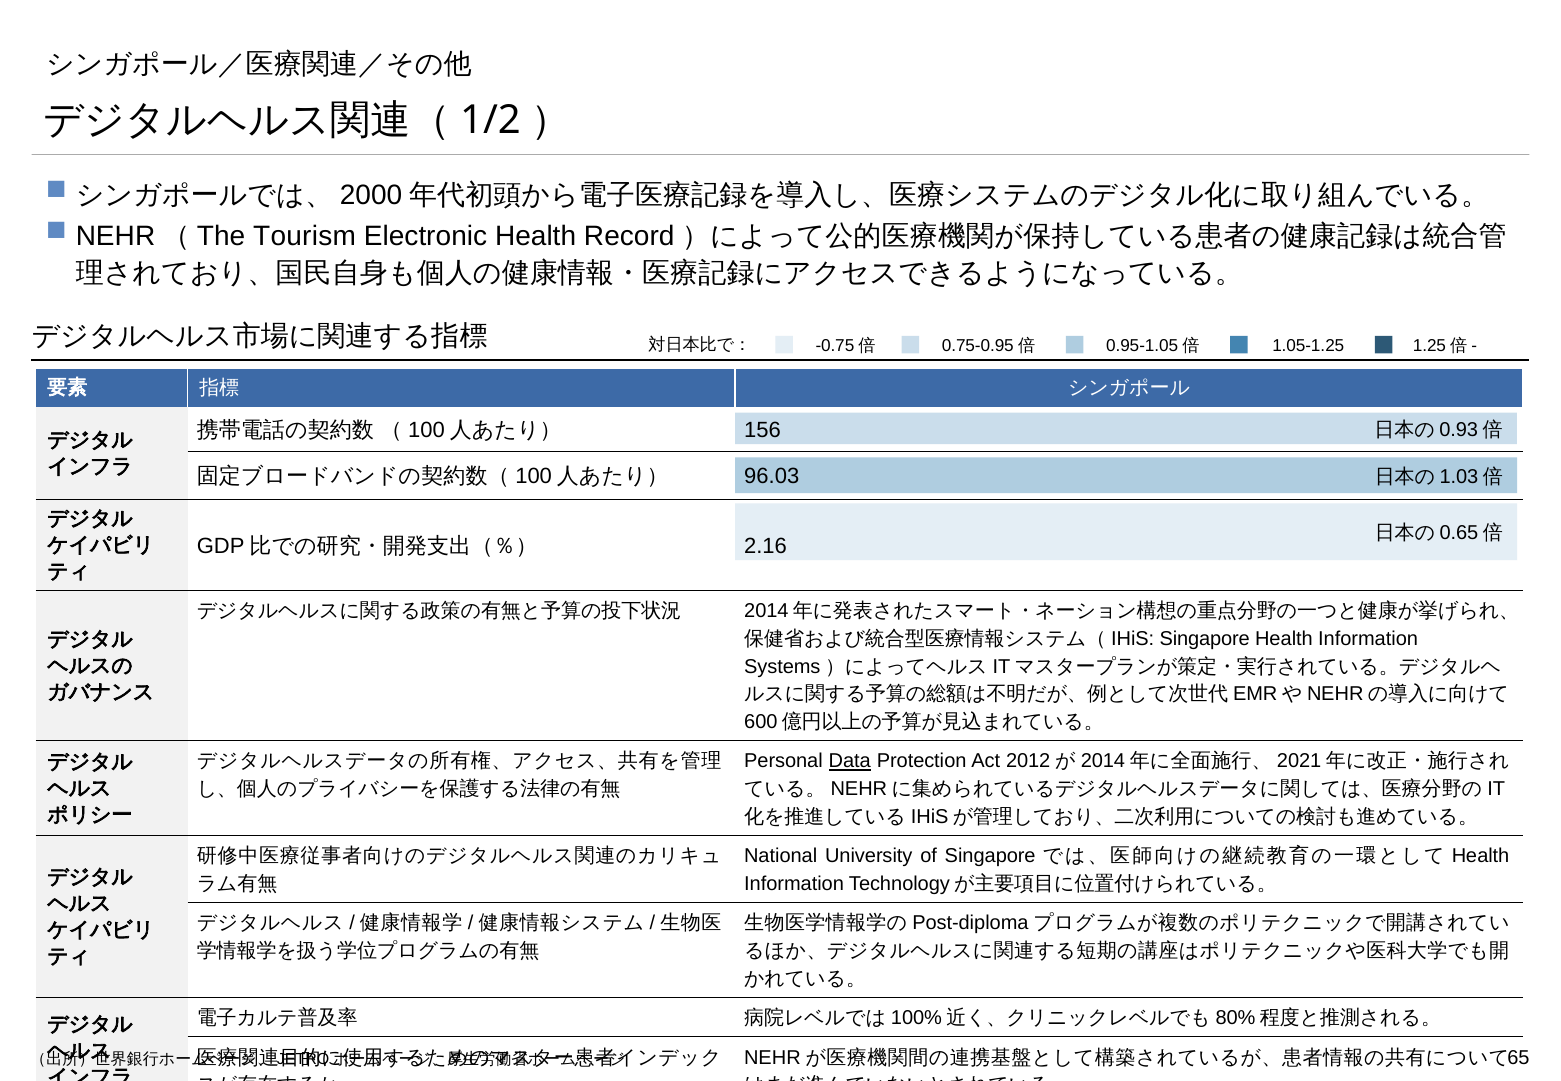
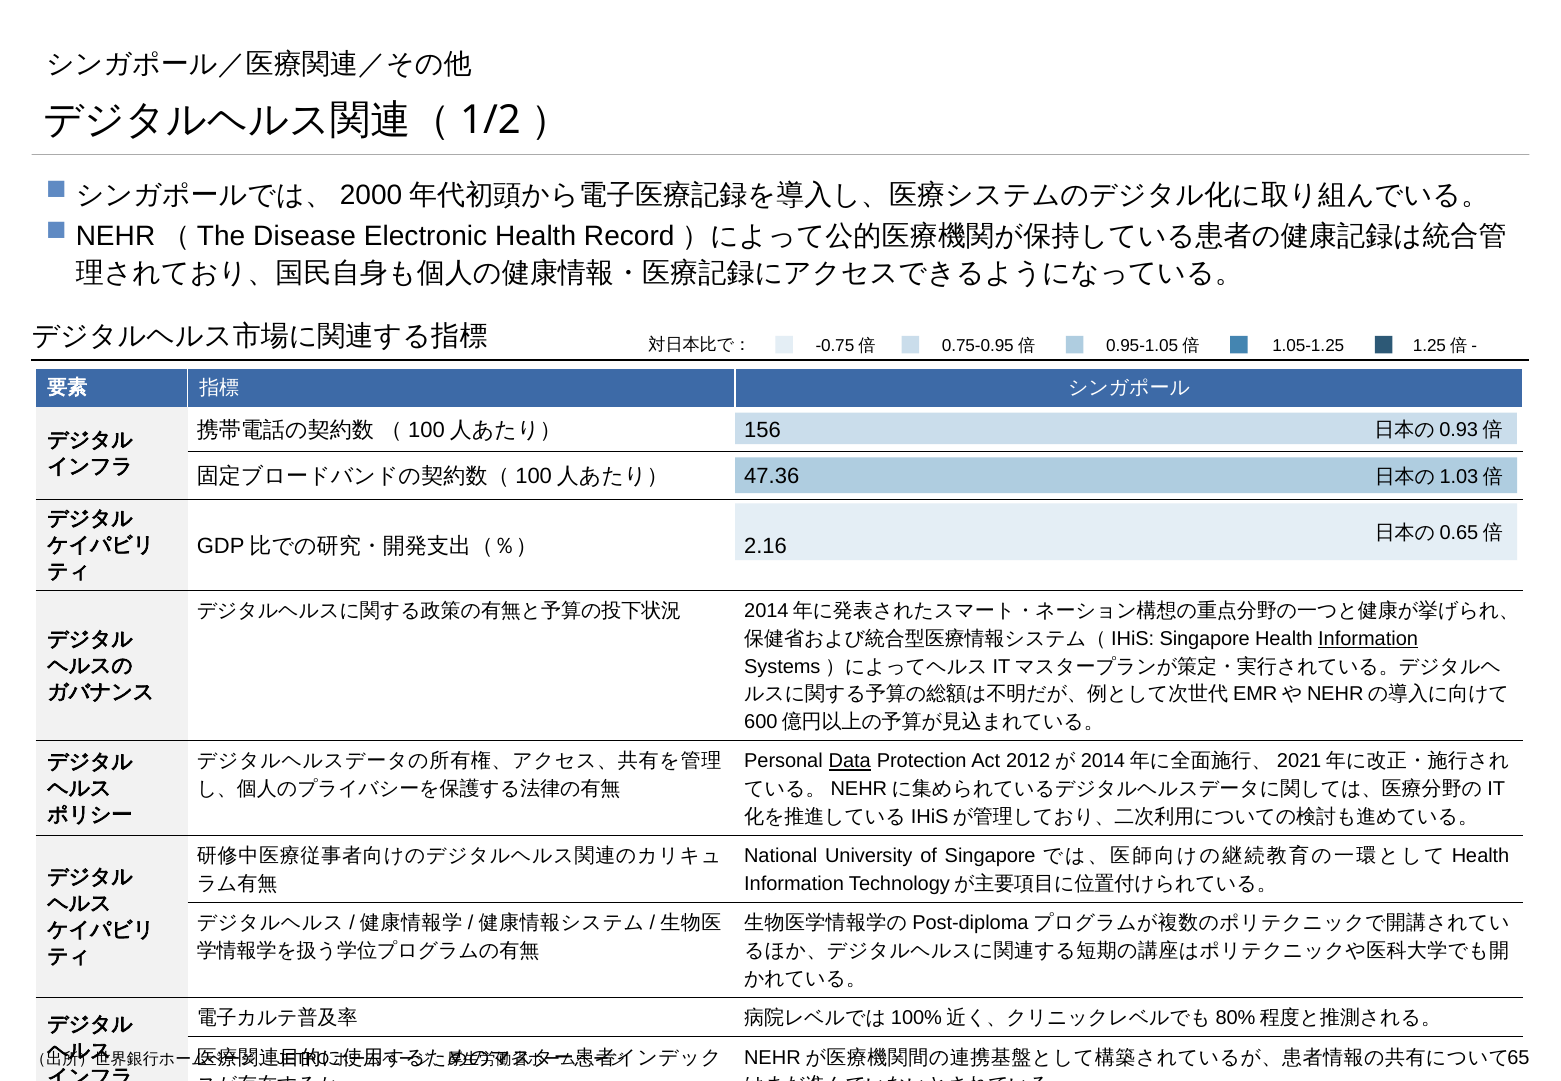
Tourism: Tourism -> Disease
96.03: 96.03 -> 47.36
Information at (1368, 639) underline: none -> present
